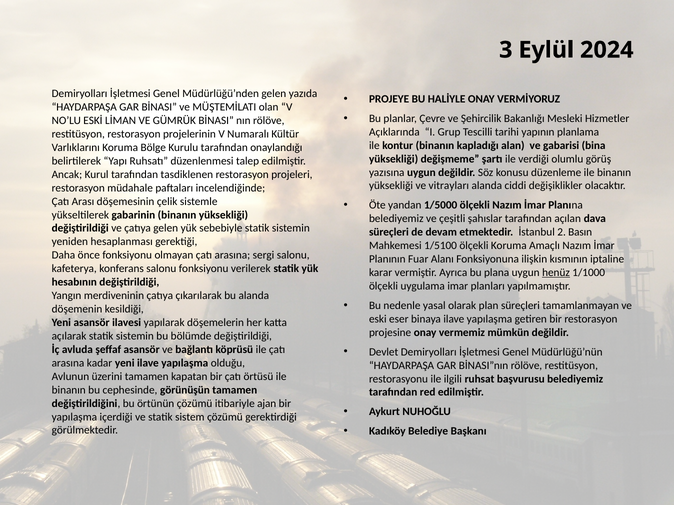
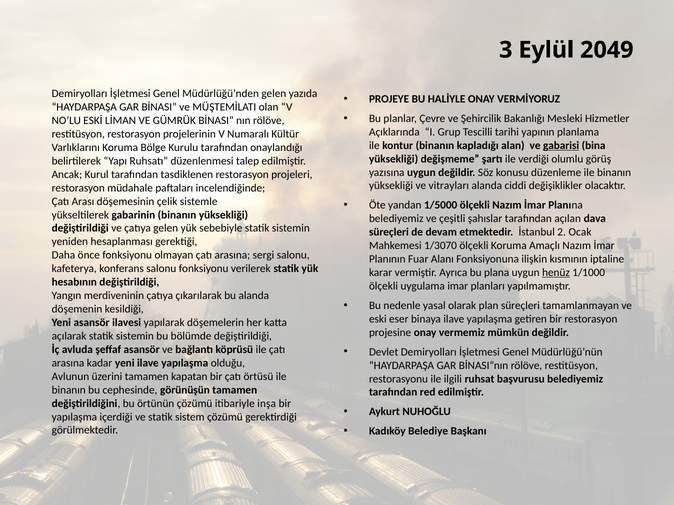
2024: 2024 -> 2049
gabarisi underline: none -> present
Basın: Basın -> Ocak
1/5100: 1/5100 -> 1/3070
ajan: ajan -> inşa
